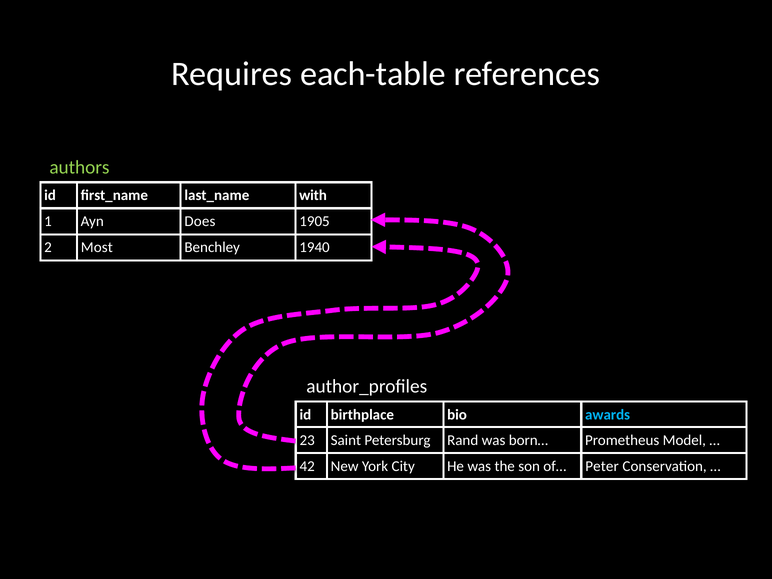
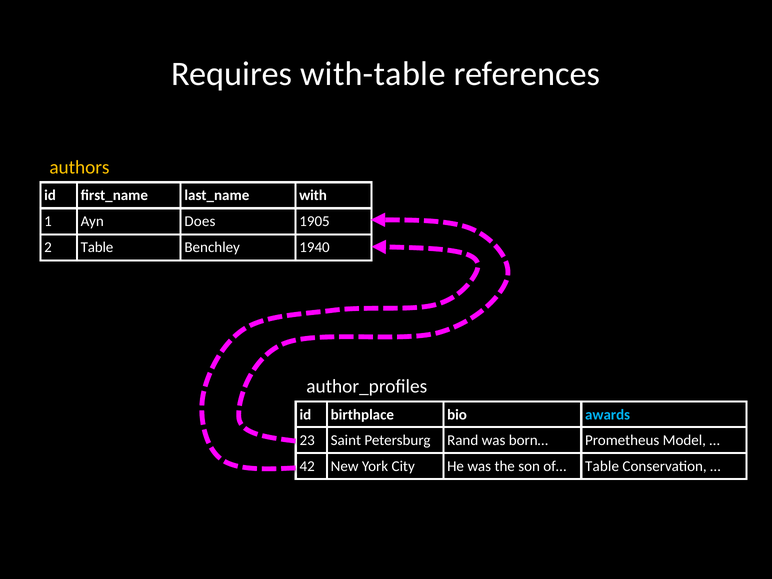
each-table: each-table -> with-table
authors colour: light green -> yellow
2 Most: Most -> Table
of… Peter: Peter -> Table
